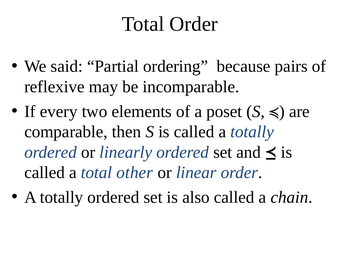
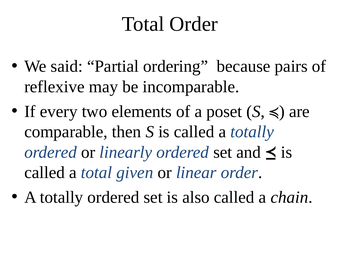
other: other -> given
